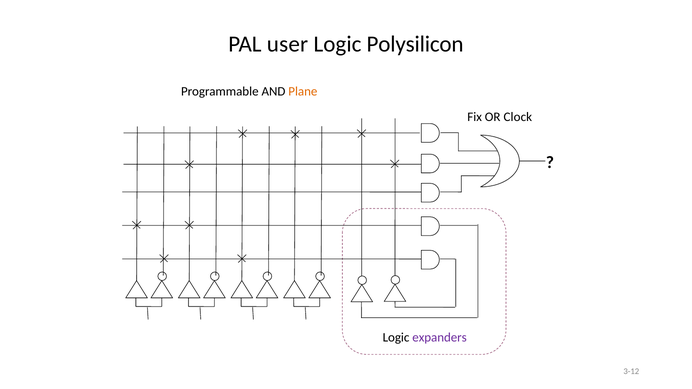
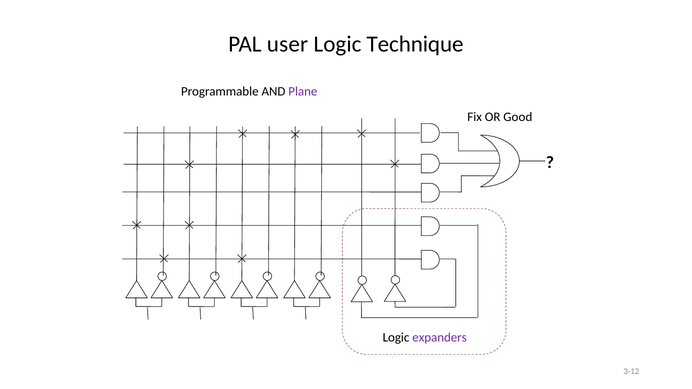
Polysilicon: Polysilicon -> Technique
Plane colour: orange -> purple
Clock: Clock -> Good
